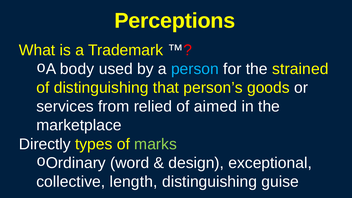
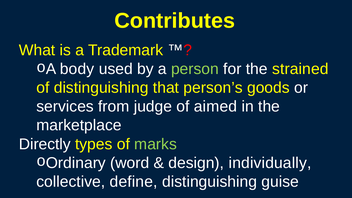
Perceptions: Perceptions -> Contributes
person colour: light blue -> light green
relied: relied -> judge
exceptional: exceptional -> individually
length: length -> define
